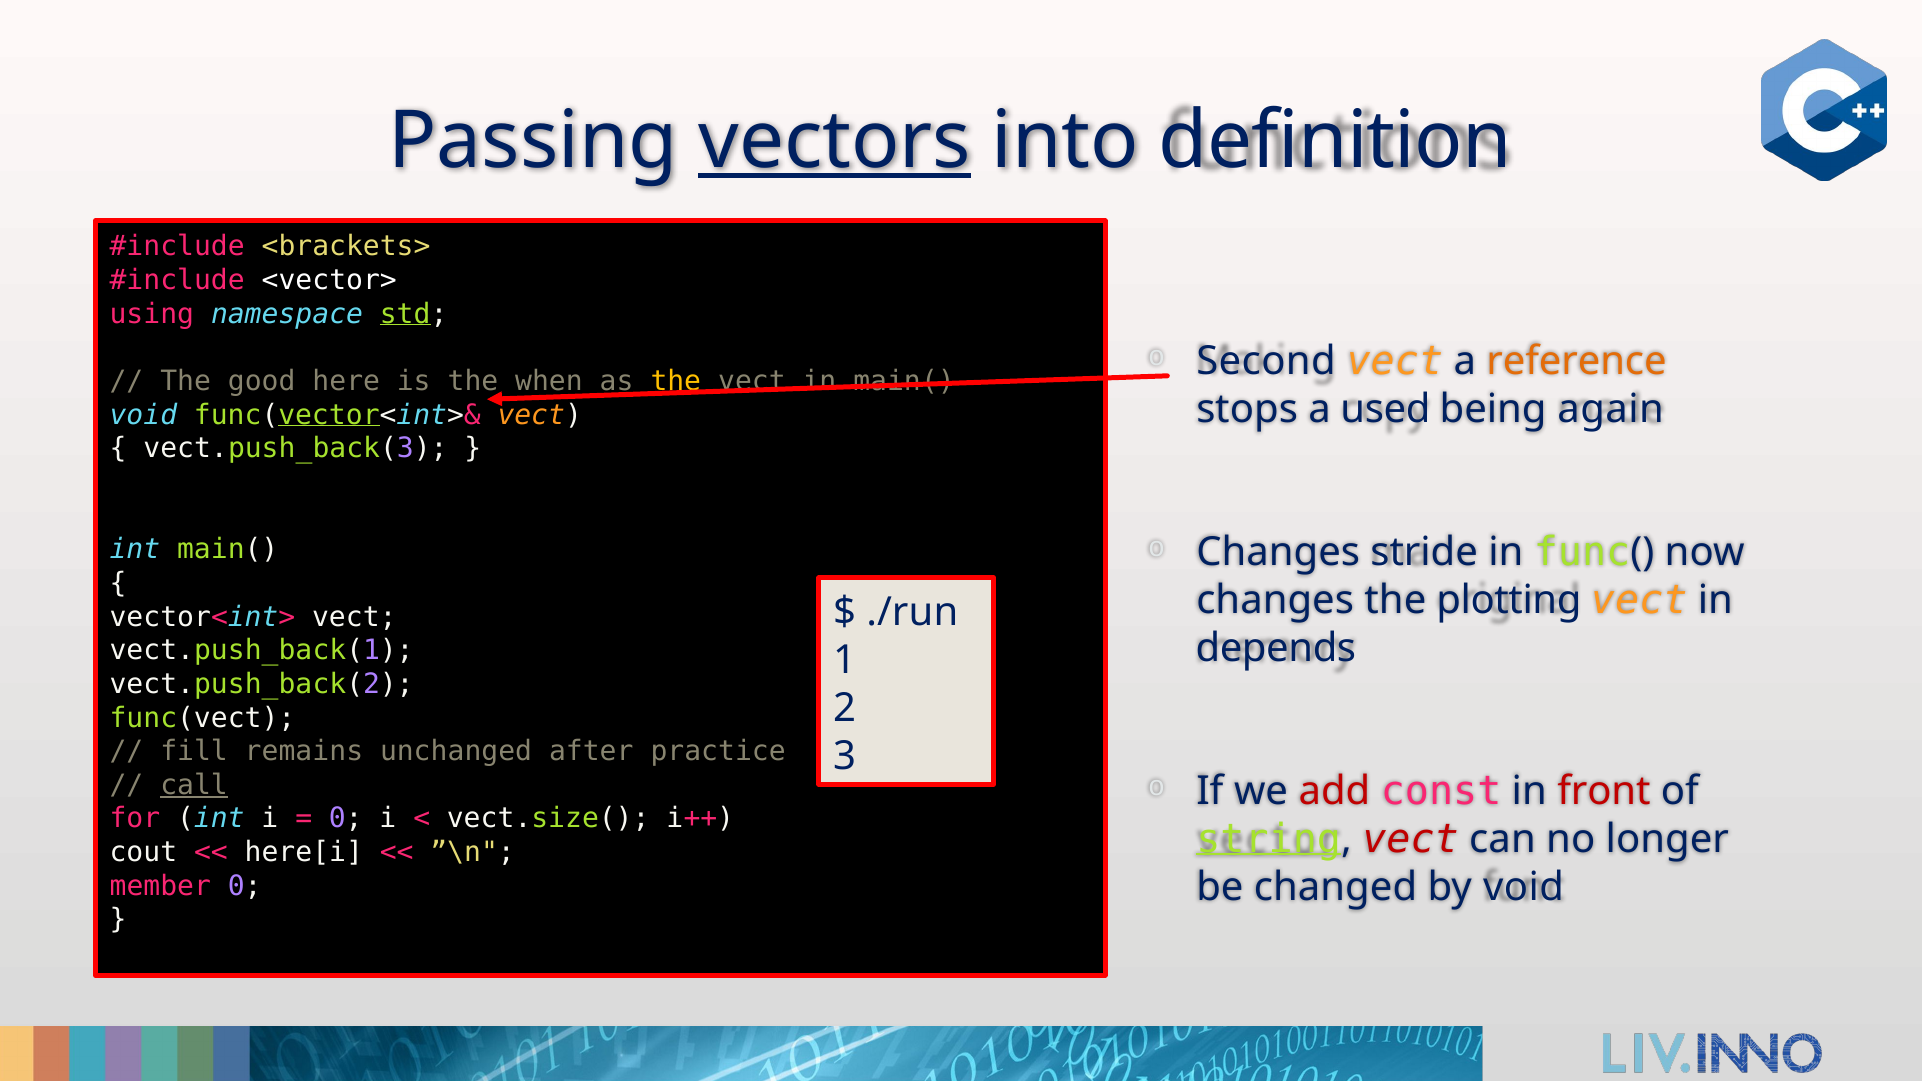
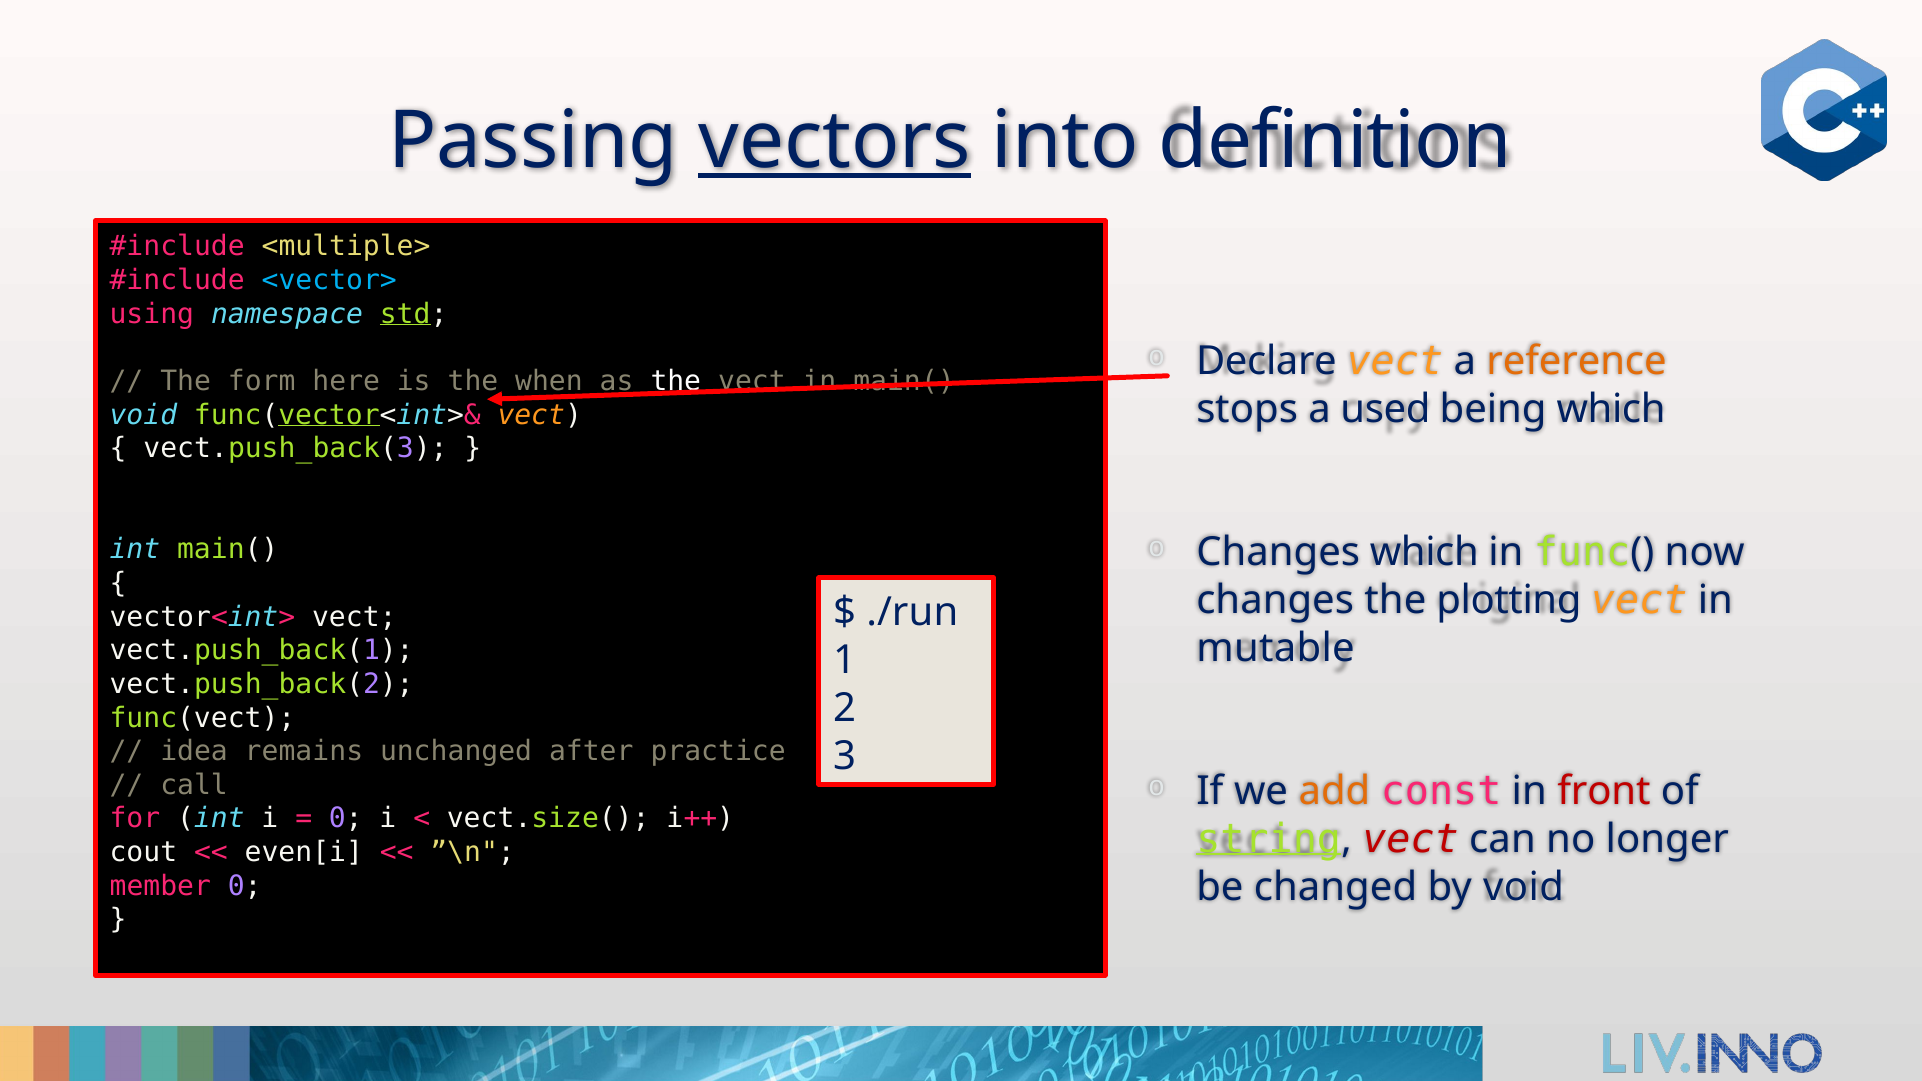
<brackets>: <brackets> -> <multiple>
<vector> colour: white -> light blue
Second: Second -> Declare
good: good -> form
the at (676, 381) colour: yellow -> white
being again: again -> which
Changes stride: stride -> which
depends: depends -> mutable
fill: fill -> idea
call underline: present -> none
add colour: red -> orange
here[i: here[i -> even[i
